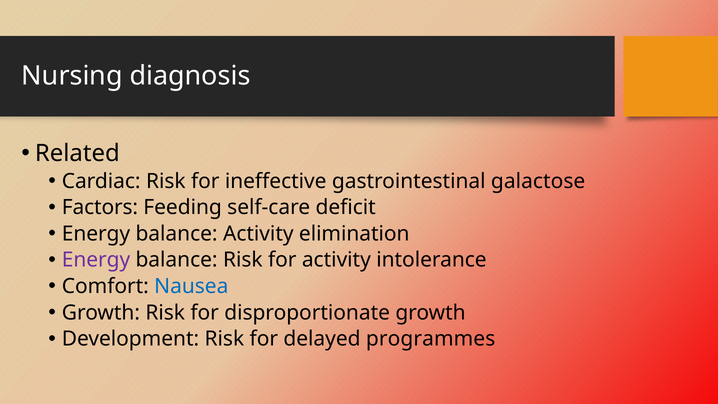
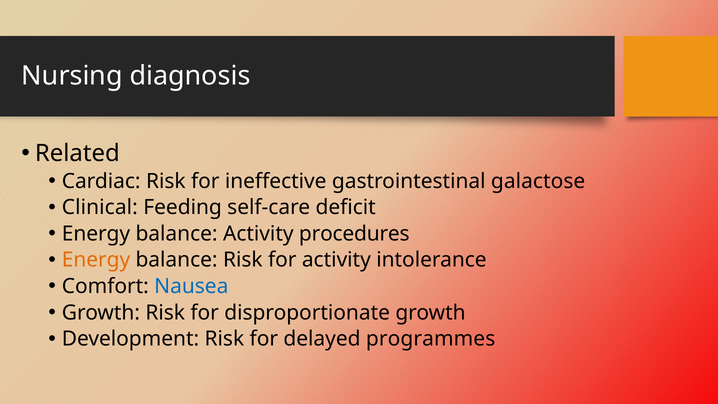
Factors: Factors -> Clinical
elimination: elimination -> procedures
Energy at (96, 260) colour: purple -> orange
